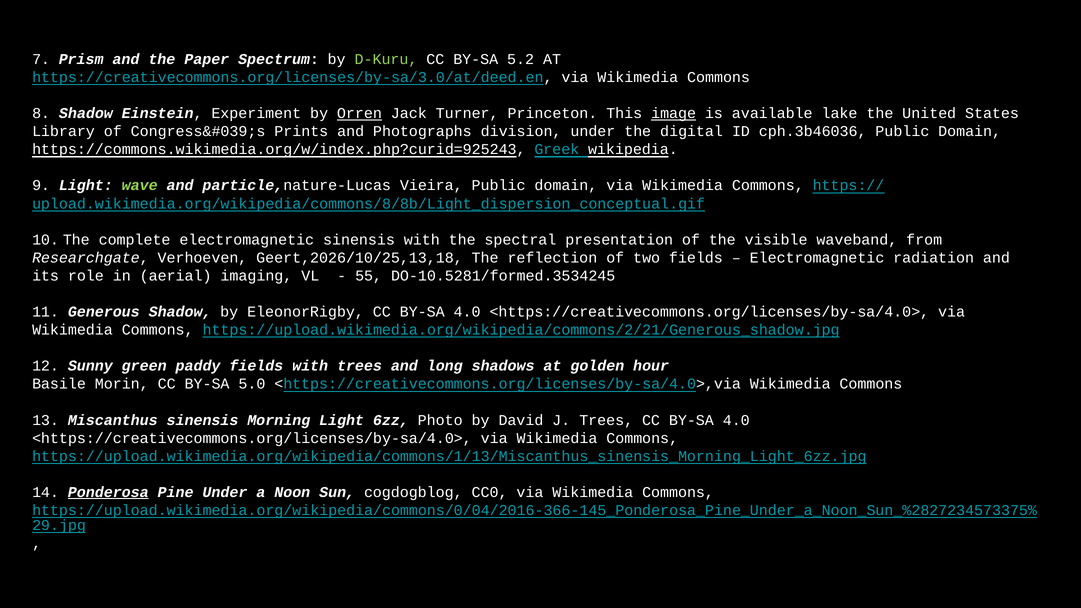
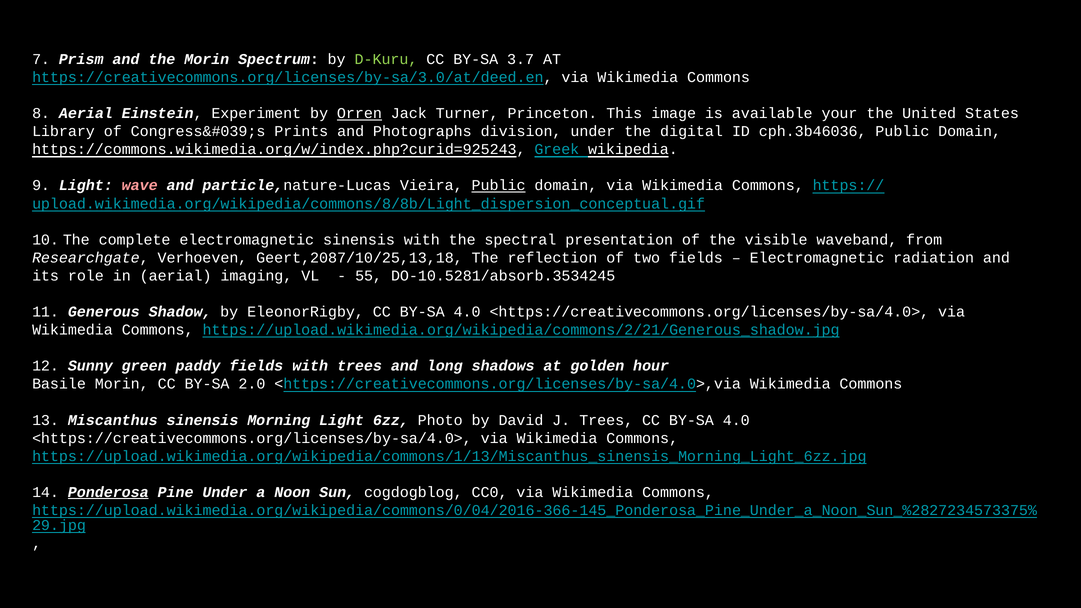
the Paper: Paper -> Morin
5.2: 5.2 -> 3.7
8 Shadow: Shadow -> Aerial
image underline: present -> none
lake: lake -> your
wave colour: light green -> pink
Public at (499, 186) underline: none -> present
Geert,2026/10/25,13,18: Geert,2026/10/25,13,18 -> Geert,2087/10/25,13,18
DO-10.5281/formed.3534245: DO-10.5281/formed.3534245 -> DO-10.5281/absorb.3534245
5.0: 5.0 -> 2.0
